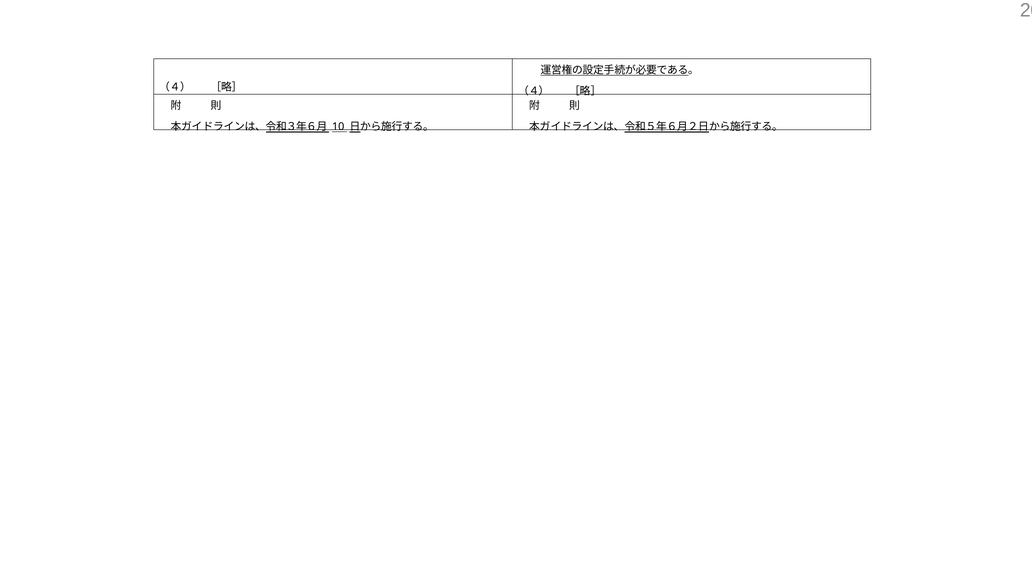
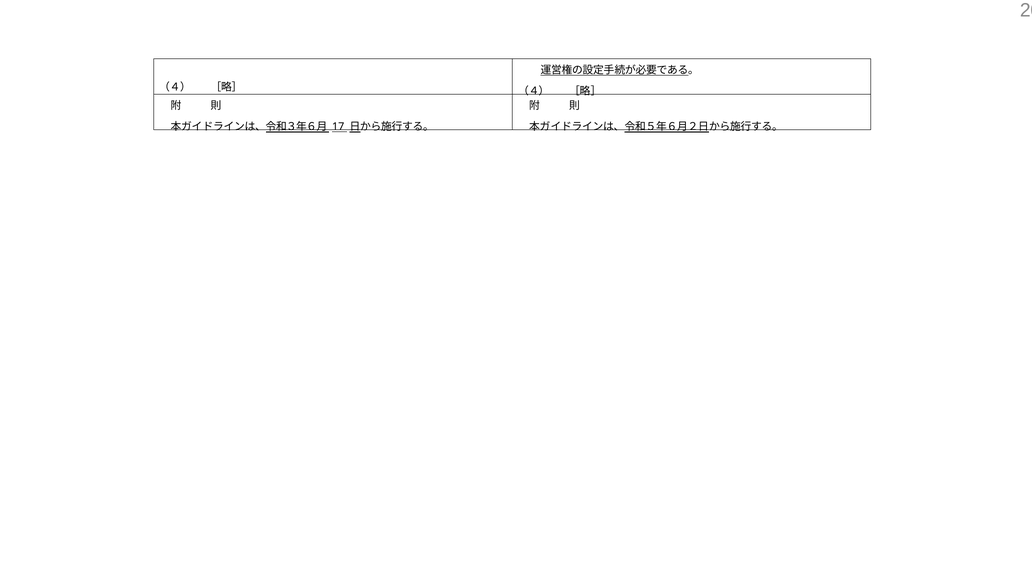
10: 10 -> 17
